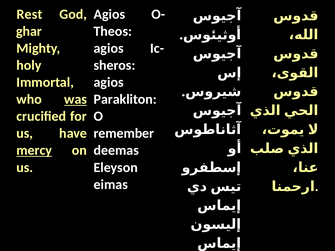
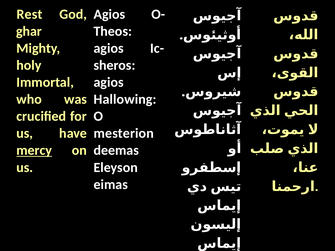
was underline: present -> none
Parakliton: Parakliton -> Hallowing
remember: remember -> mesterion
